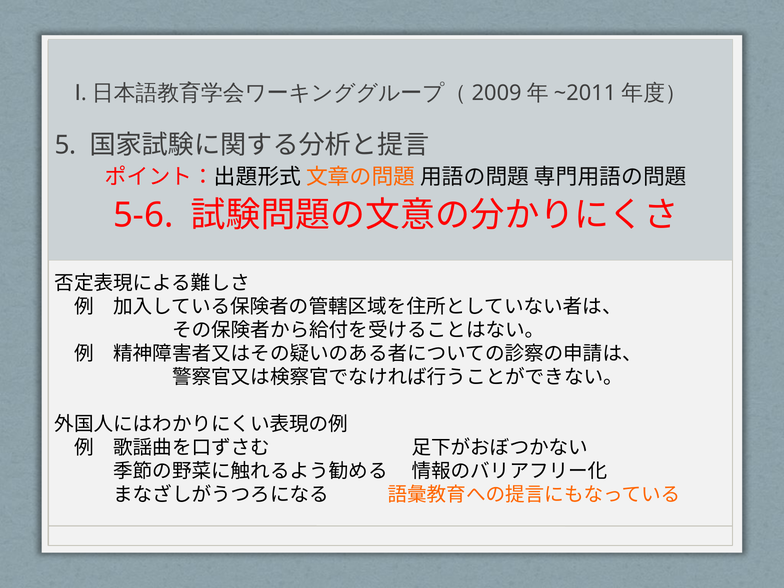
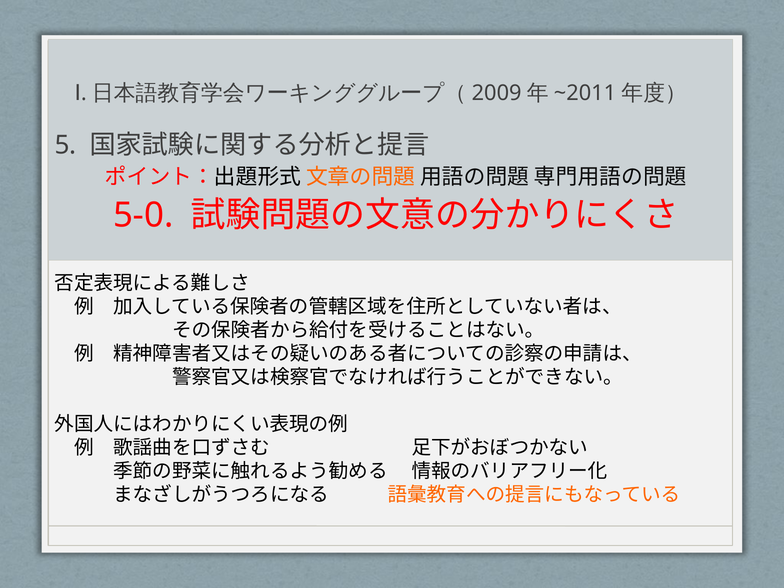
5-6: 5-6 -> 5-0
